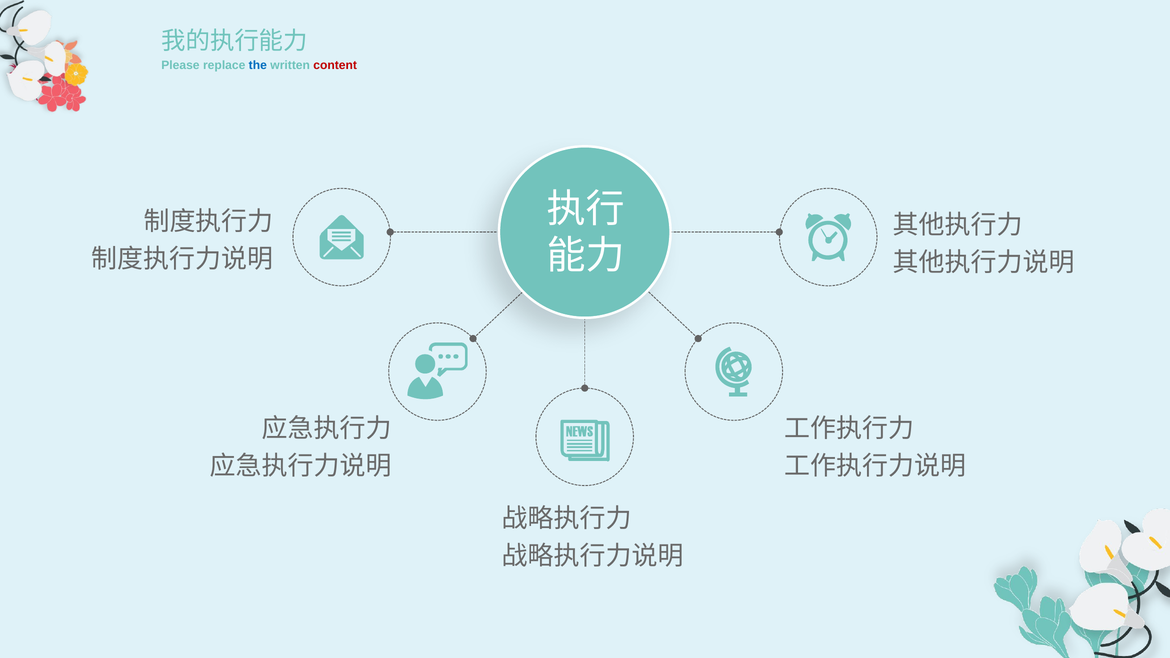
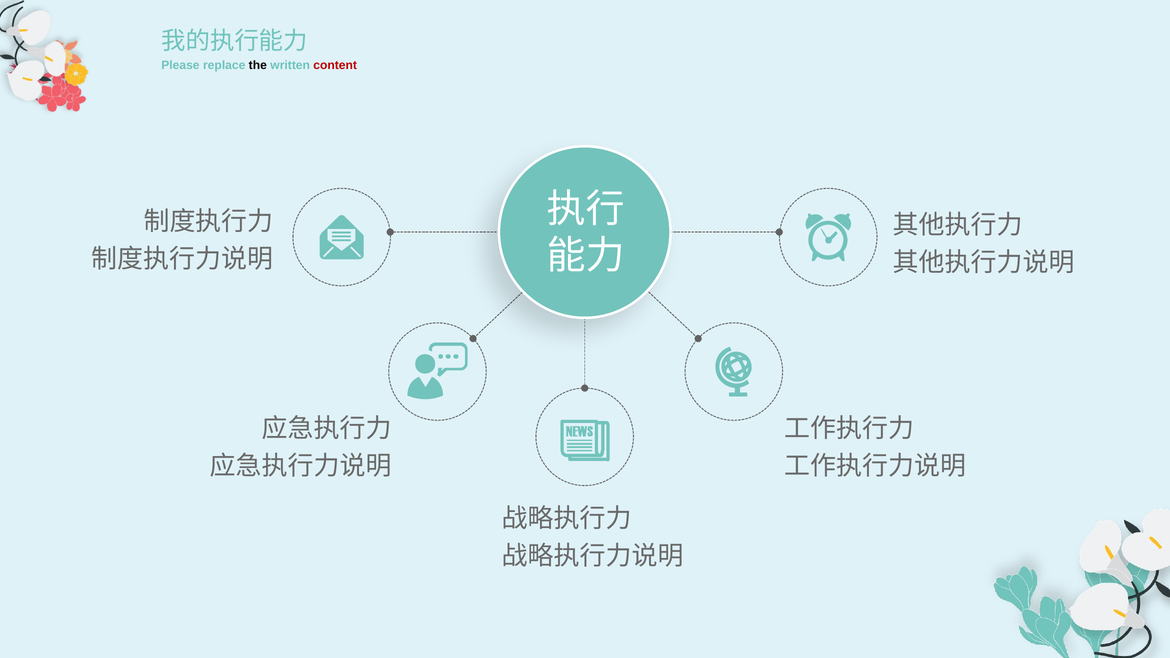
the colour: blue -> black
